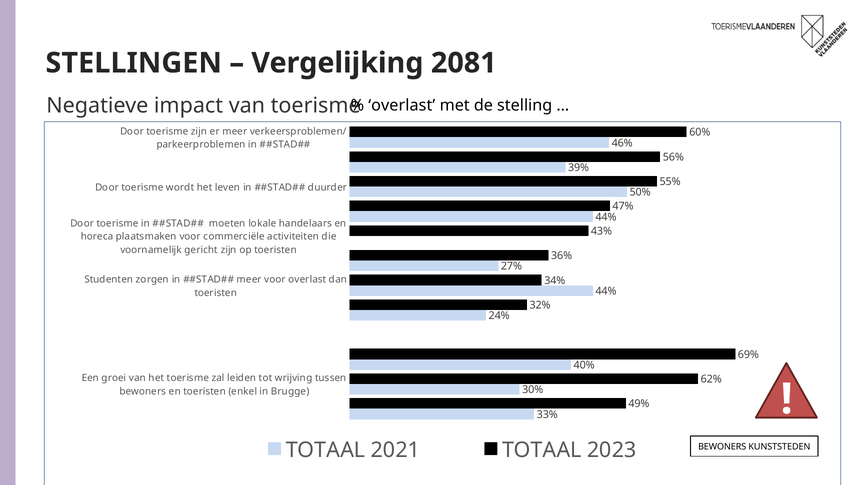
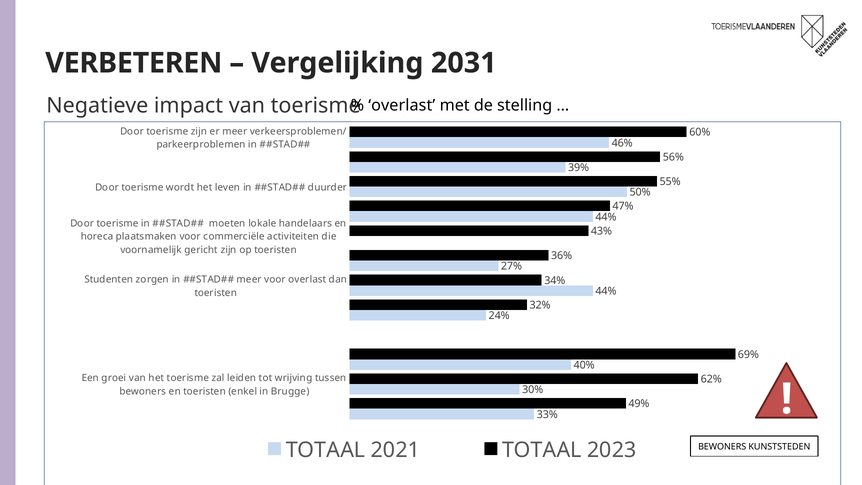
STELLINGEN: STELLINGEN -> VERBETEREN
2081: 2081 -> 2031
